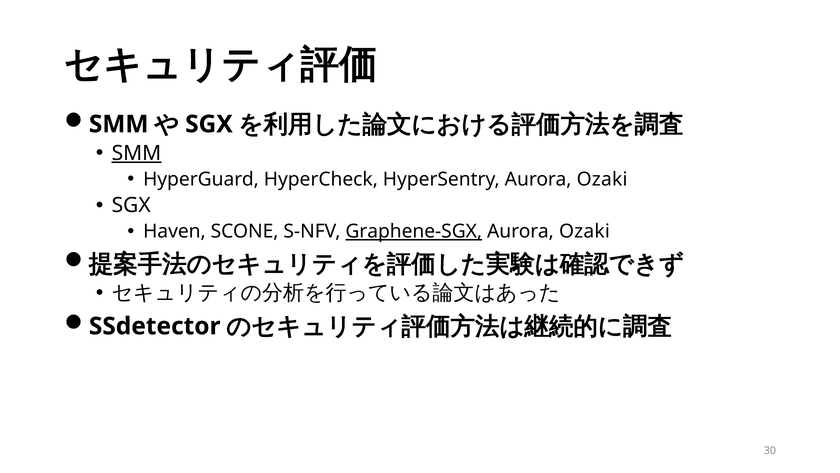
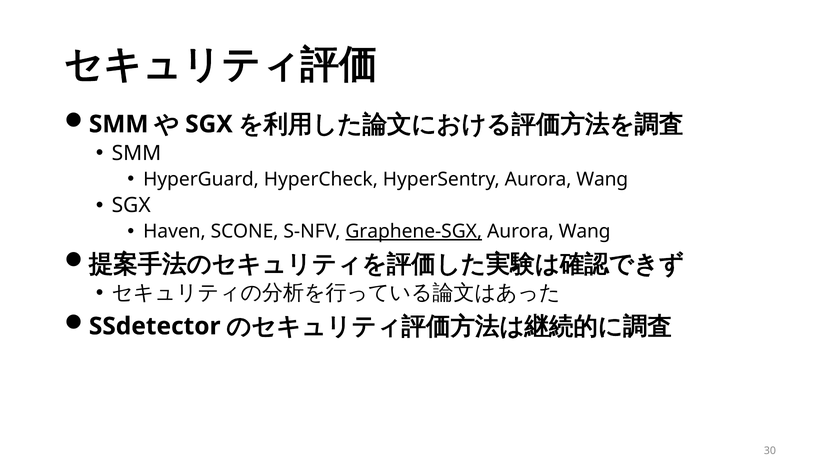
SMM at (136, 153) underline: present -> none
HyperSentry Aurora Ozaki: Ozaki -> Wang
Ozaki at (584, 231): Ozaki -> Wang
